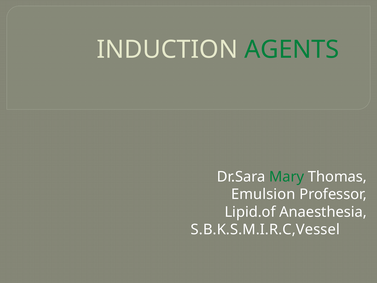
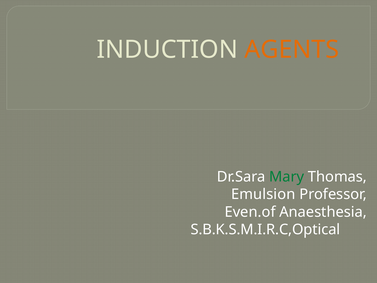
AGENTS colour: green -> orange
Lipid.of: Lipid.of -> Even.of
S.B.K.S.M.I.R.C,Vessel: S.B.K.S.M.I.R.C,Vessel -> S.B.K.S.M.I.R.C,Optical
